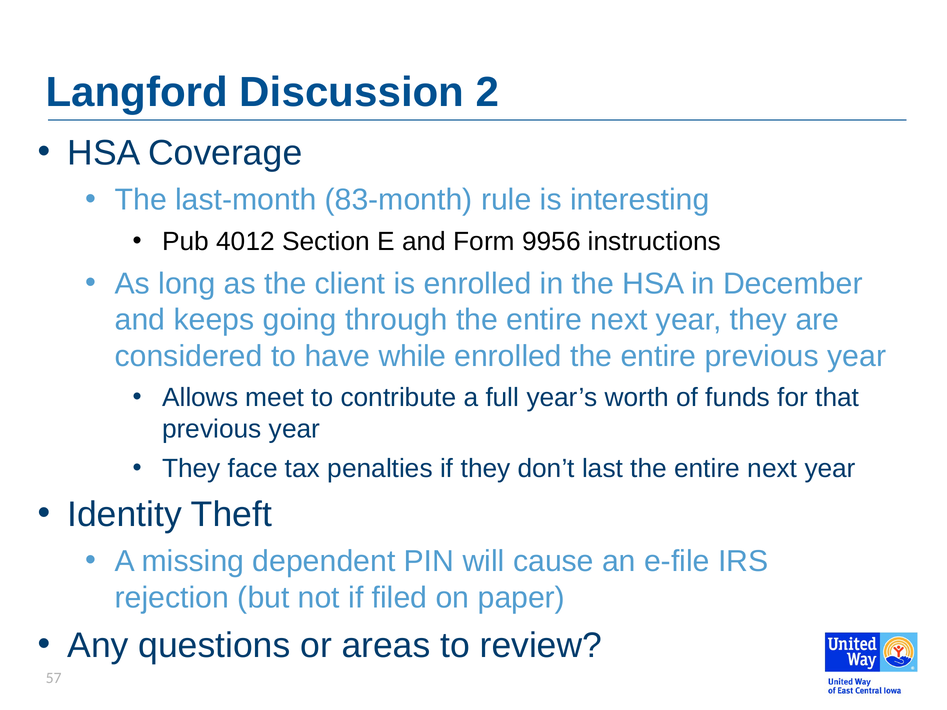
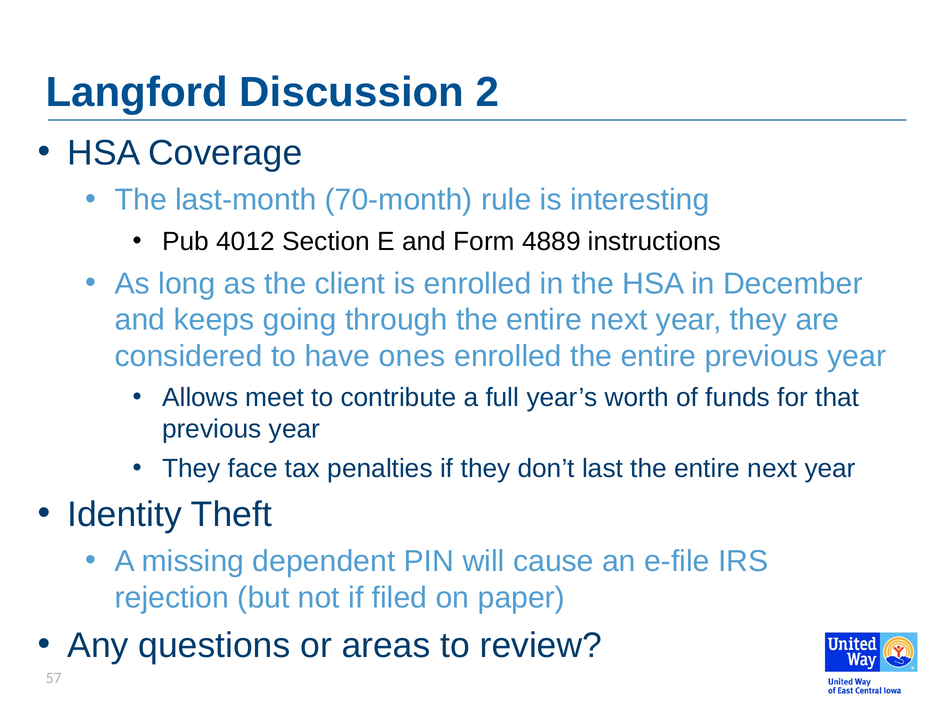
83-month: 83-month -> 70-month
9956: 9956 -> 4889
while: while -> ones
